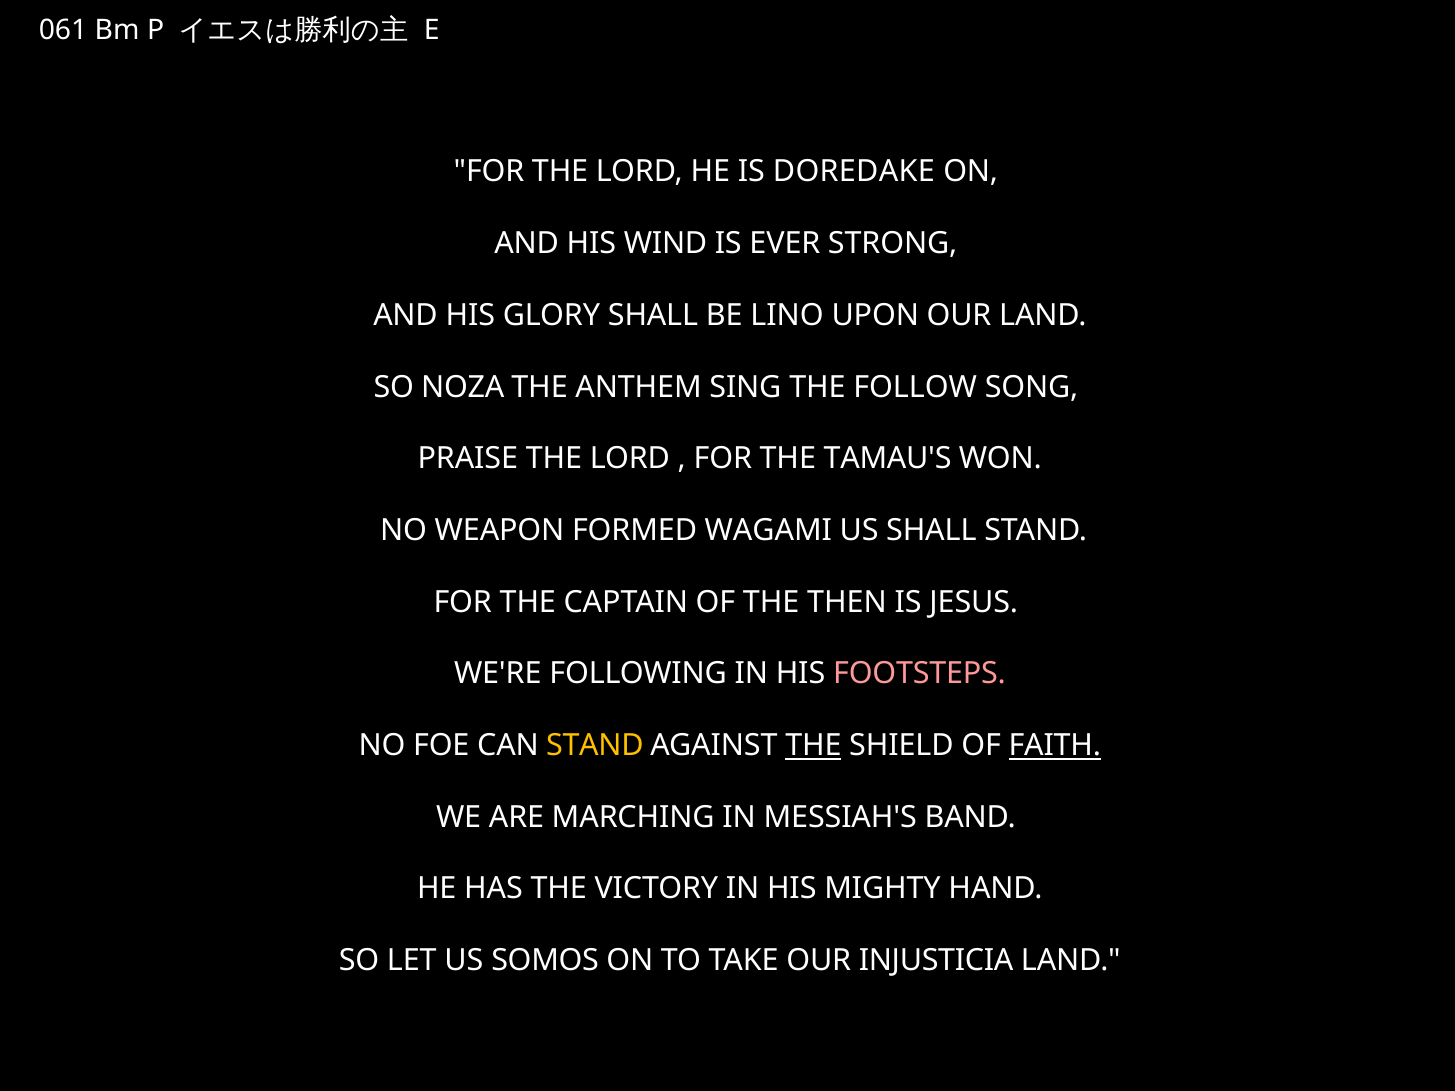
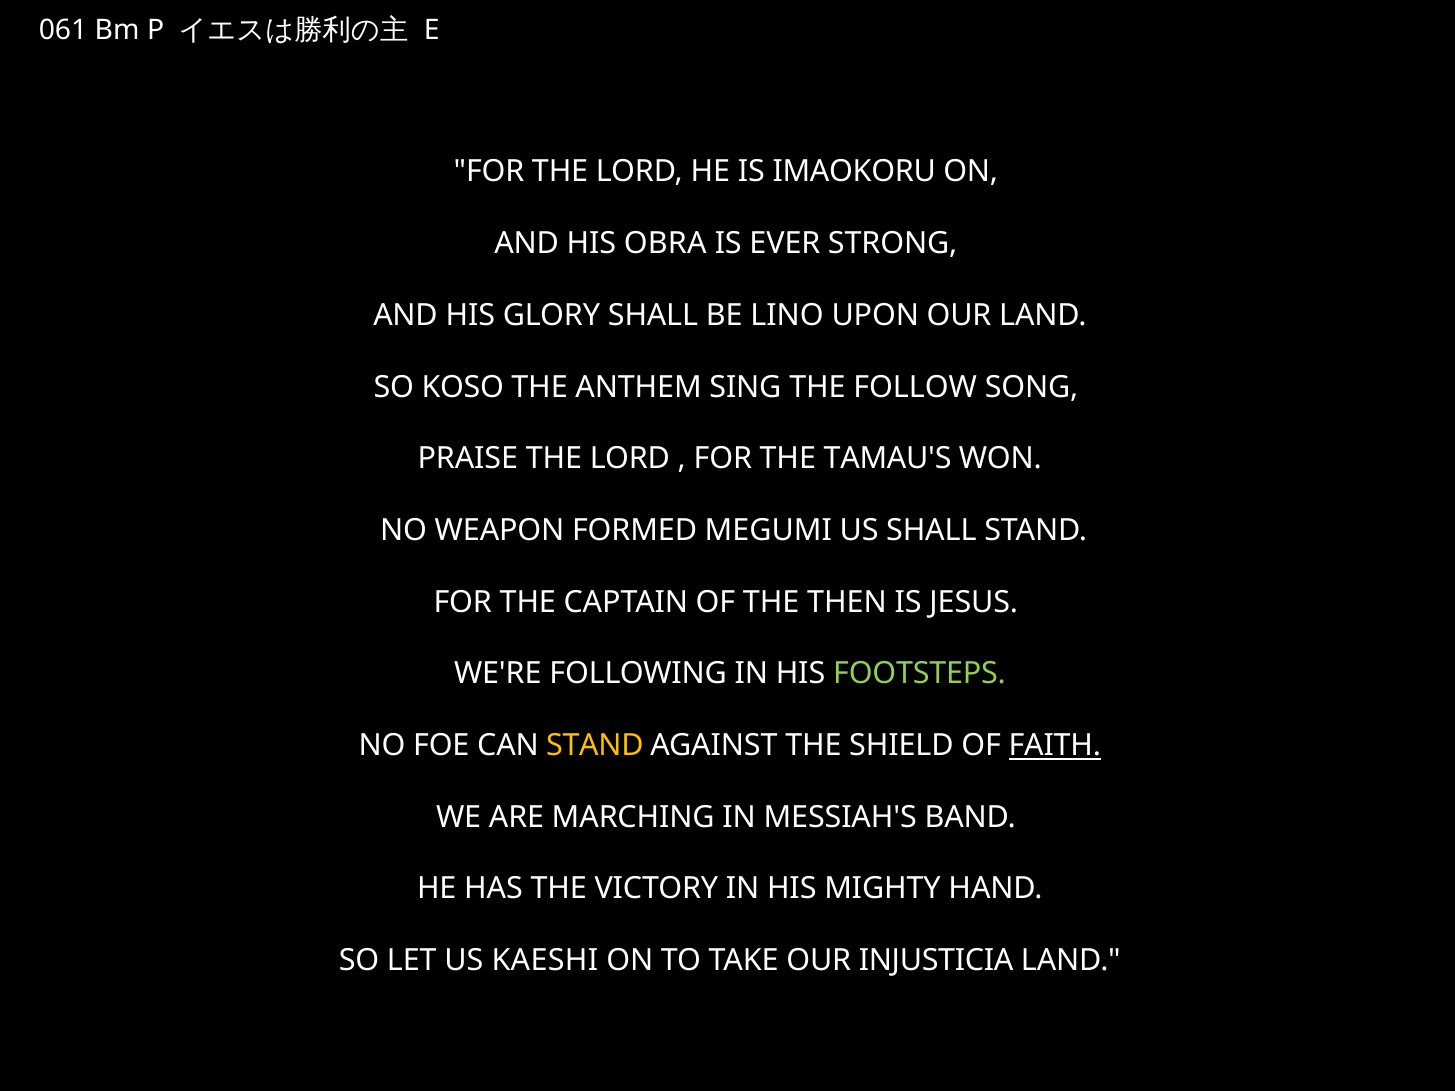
DOREDAKE: DOREDAKE -> IMAOKORU
WIND: WIND -> OBRA
NOZA: NOZA -> KOSO
WAGAMI: WAGAMI -> MEGUMI
FOOTSTEPS colour: pink -> light green
THE at (813, 746) underline: present -> none
SOMOS: SOMOS -> KAESHI
